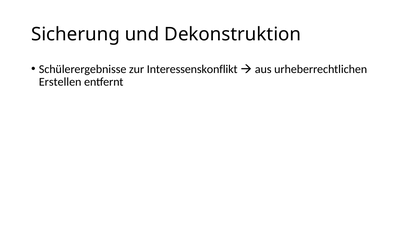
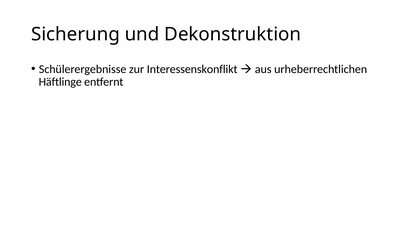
Erstellen: Erstellen -> Häftlinge
